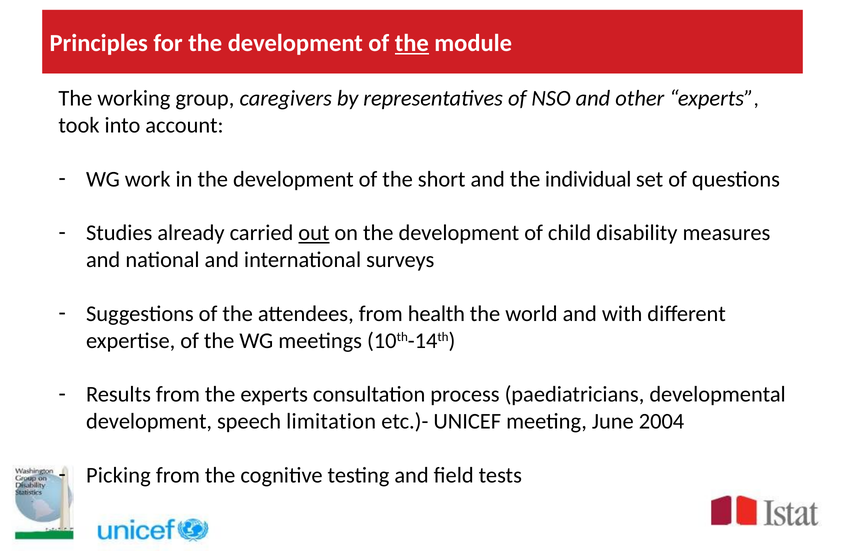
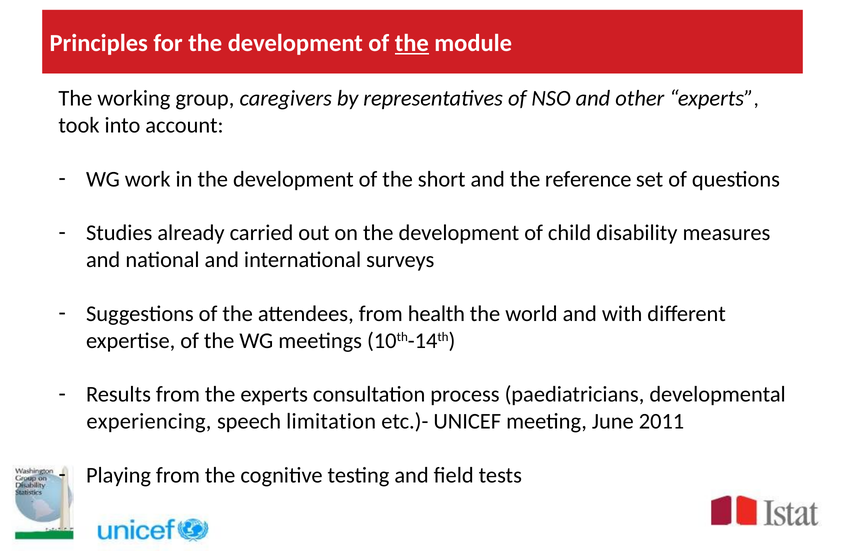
individual: individual -> reference
out underline: present -> none
development at (149, 422): development -> experiencing
2004: 2004 -> 2011
Picking: Picking -> Playing
